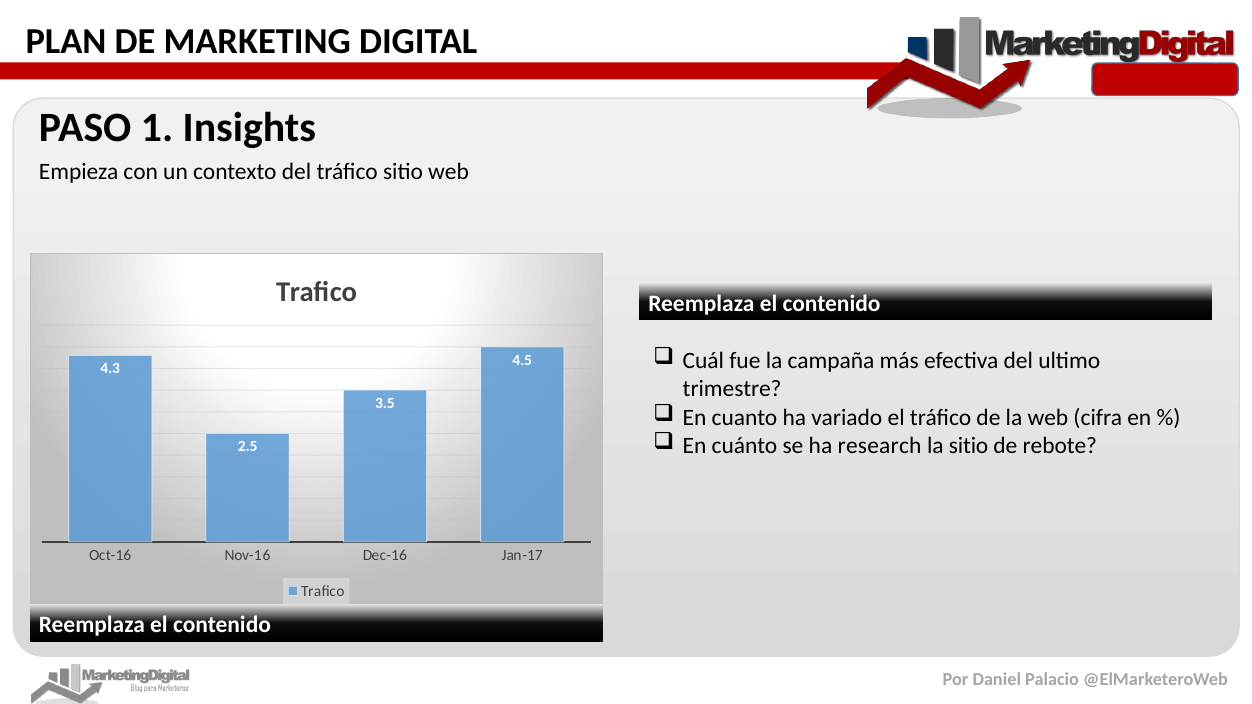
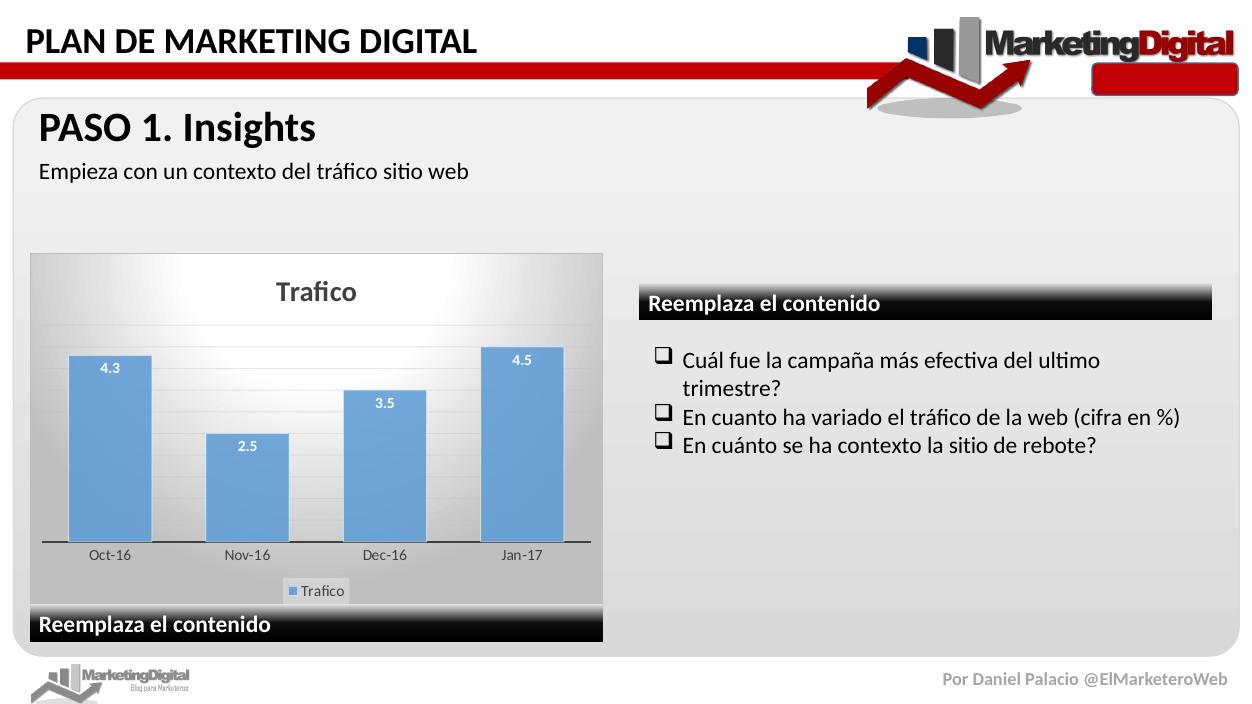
ha research: research -> contexto
